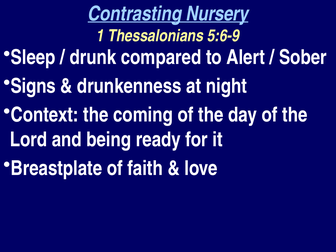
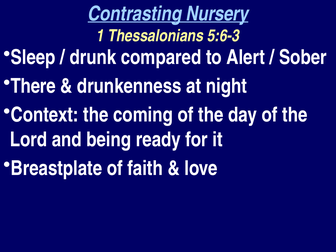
5:6-9: 5:6-9 -> 5:6-3
Signs: Signs -> There
